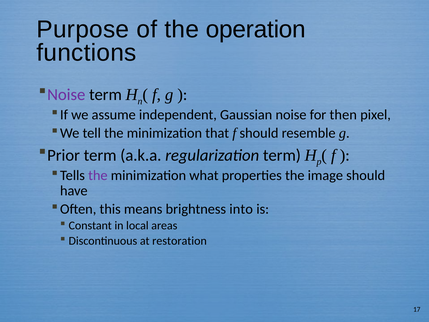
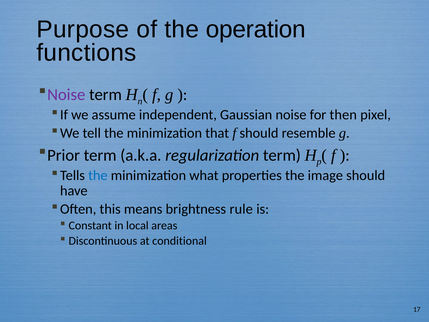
the at (98, 175) colour: purple -> blue
into: into -> rule
restoration: restoration -> conditional
